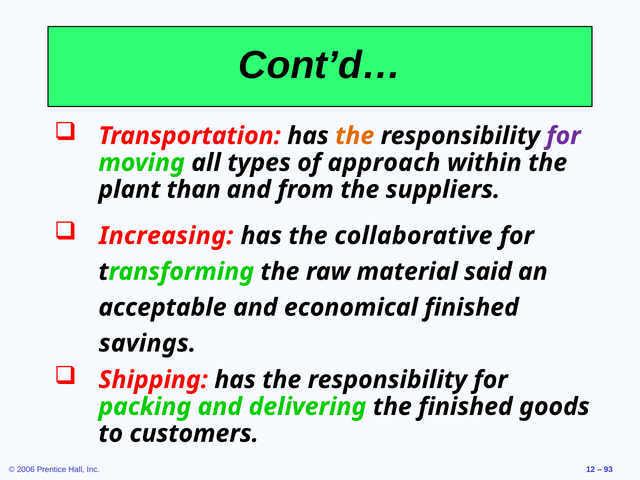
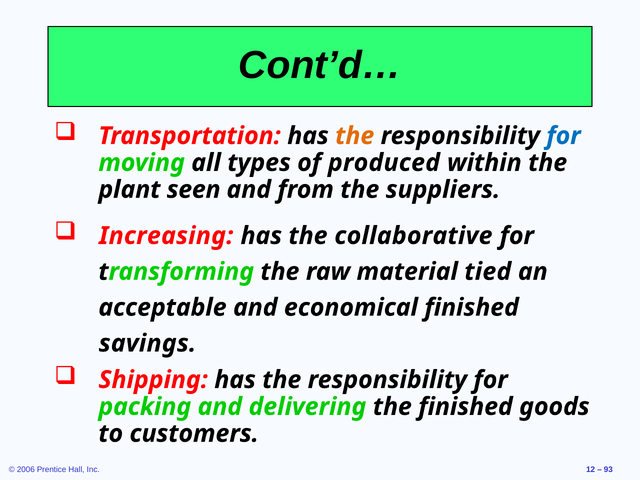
for at (564, 136) colour: purple -> blue
approach: approach -> produced
than: than -> seen
said: said -> tied
